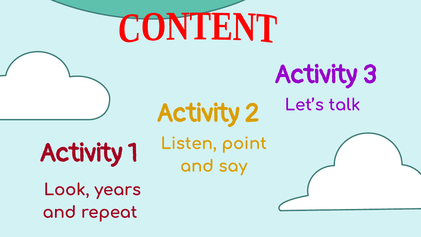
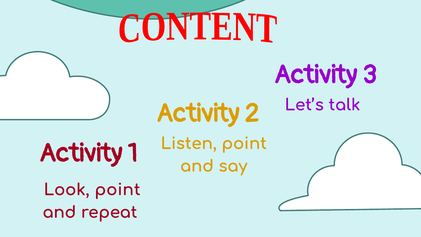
Look years: years -> point
